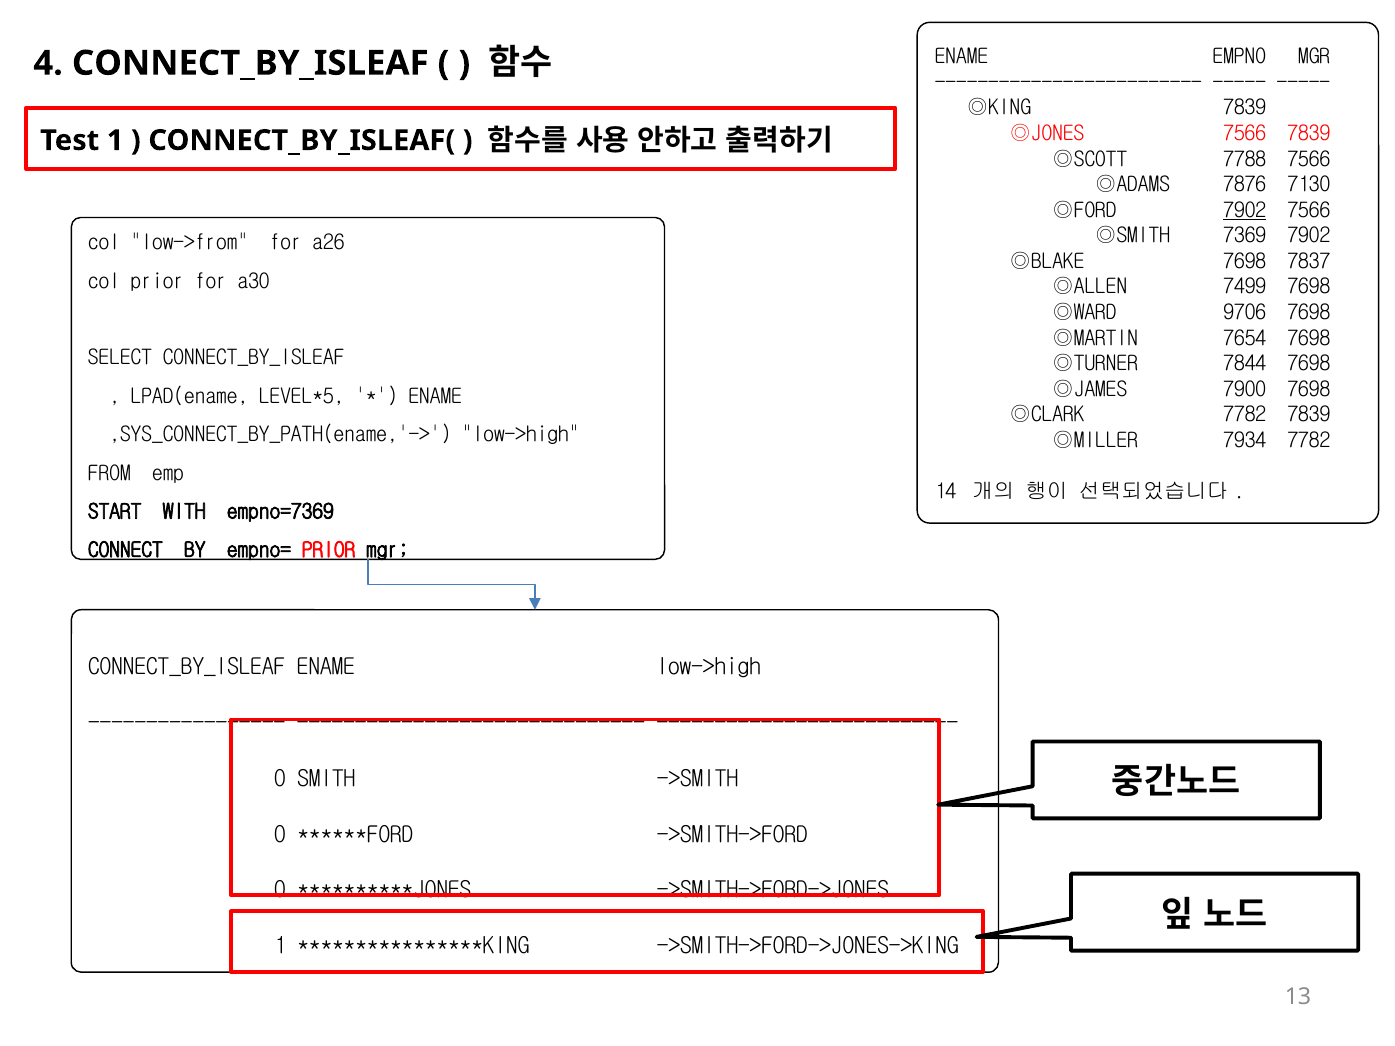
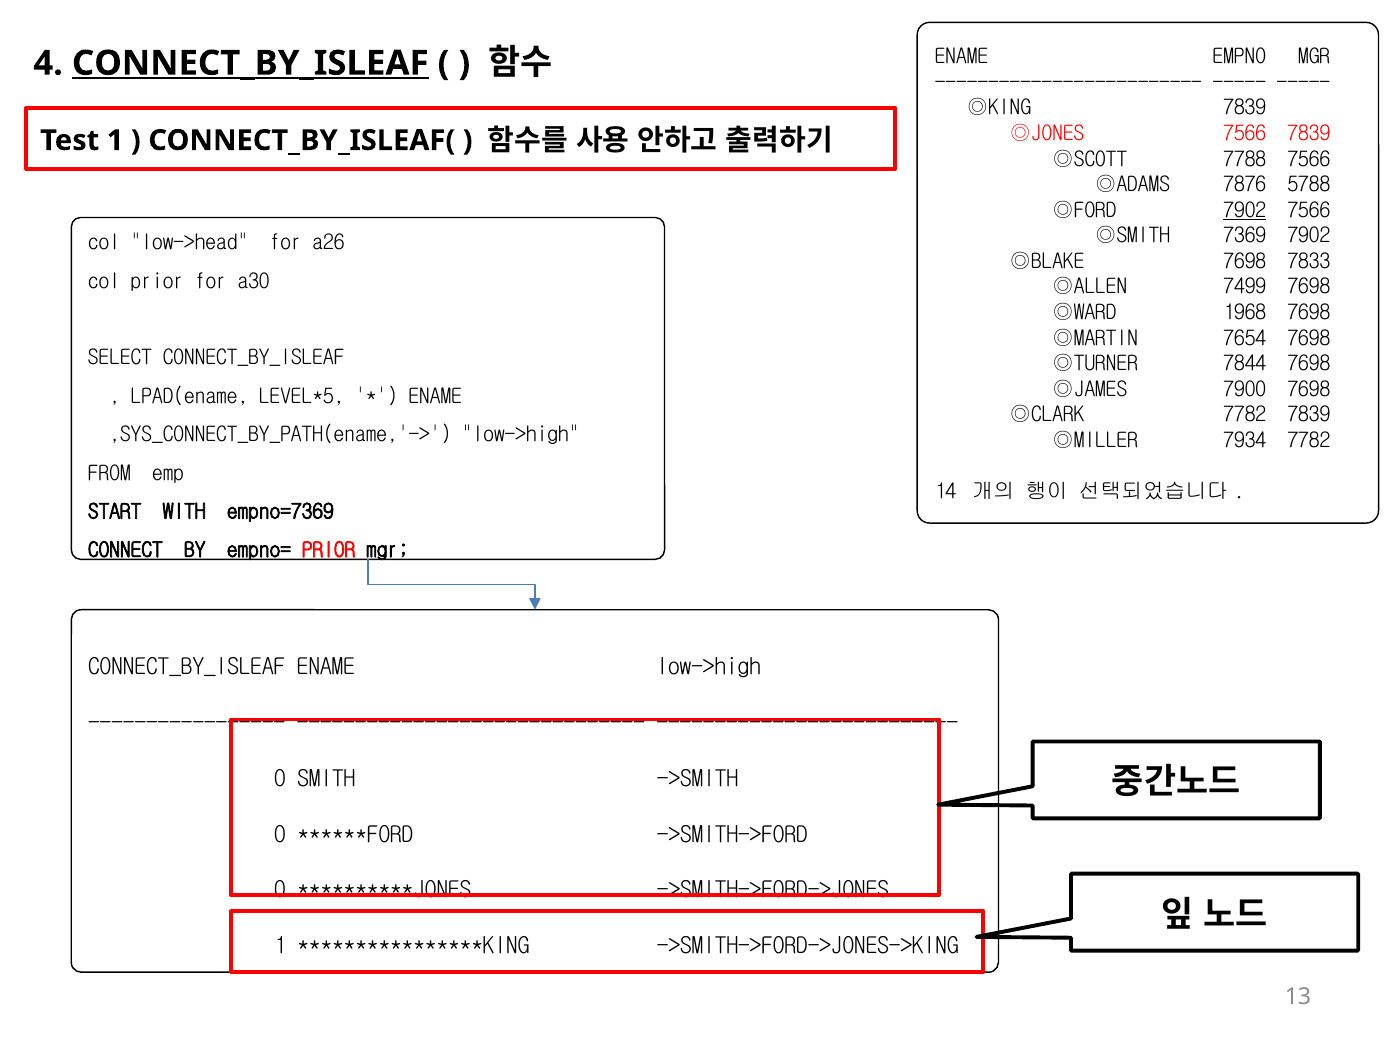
CONNECT_BY_ISLEAF at (250, 63) underline: none -> present
7130: 7130 -> 5788
low->from: low->from -> low->head
7837: 7837 -> 7833
9706: 9706 -> 1968
